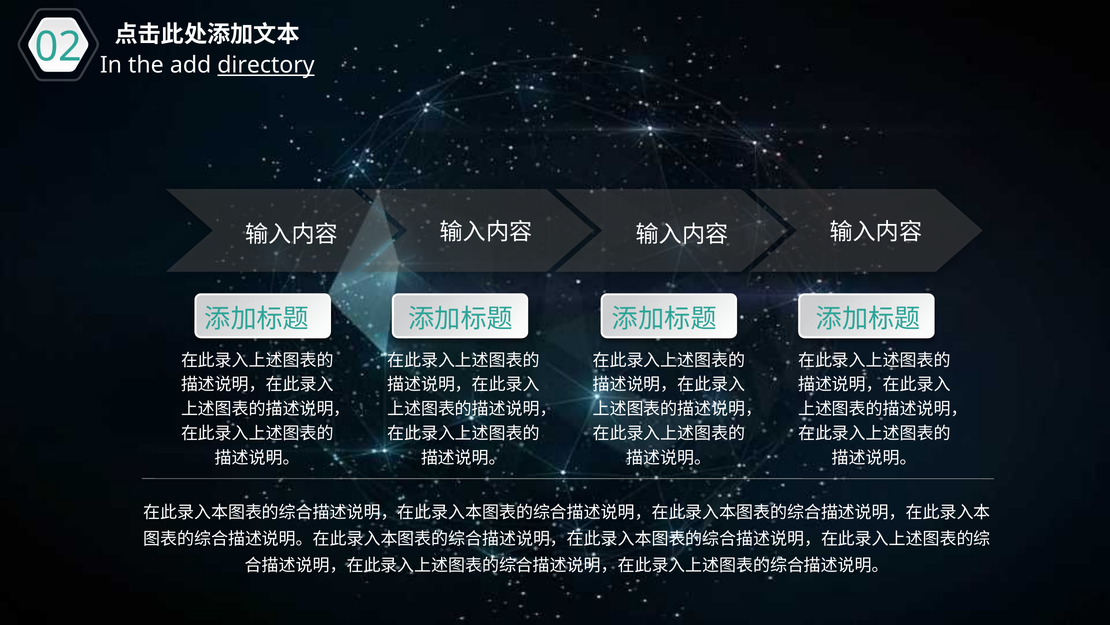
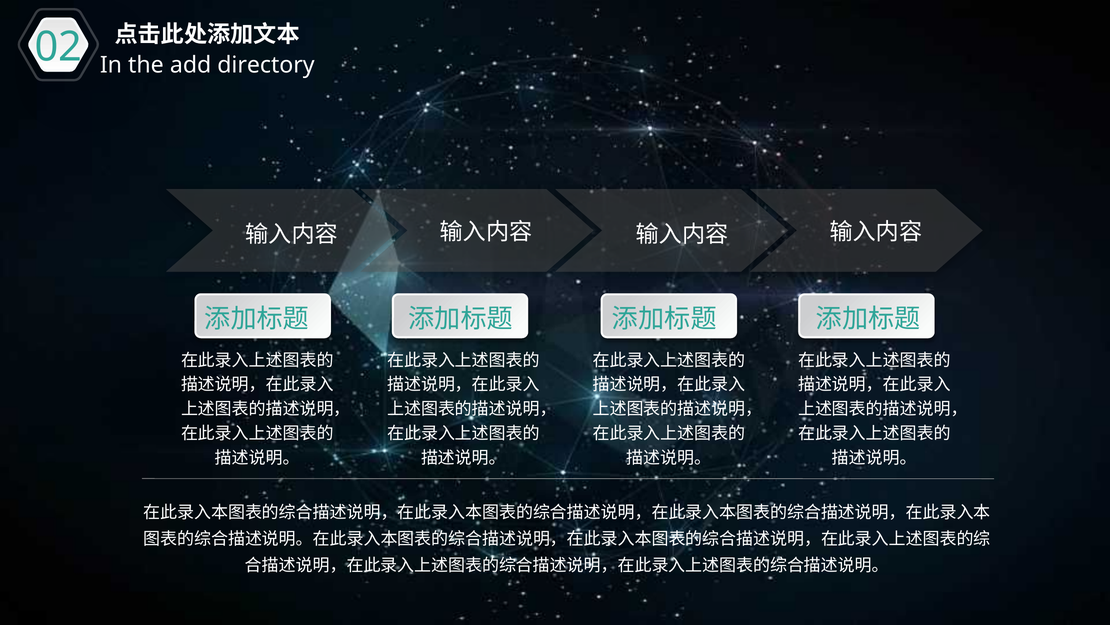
directory underline: present -> none
